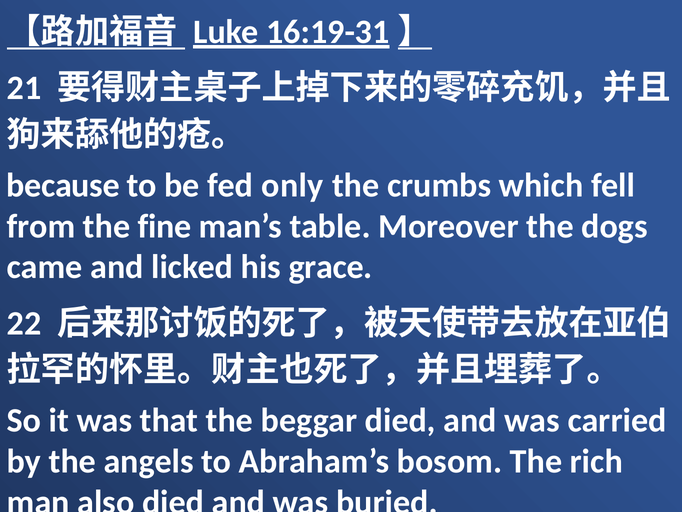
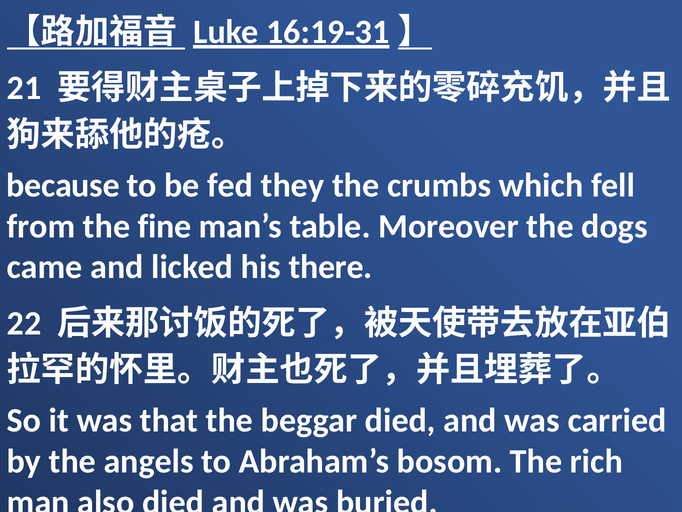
only: only -> they
grace: grace -> there
